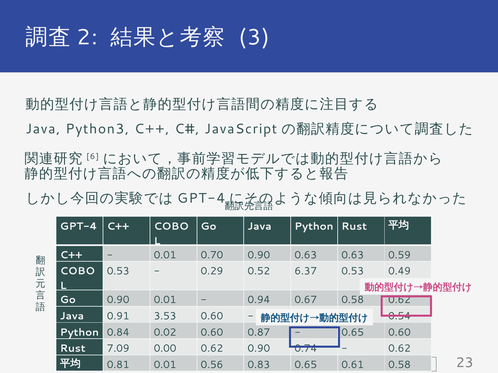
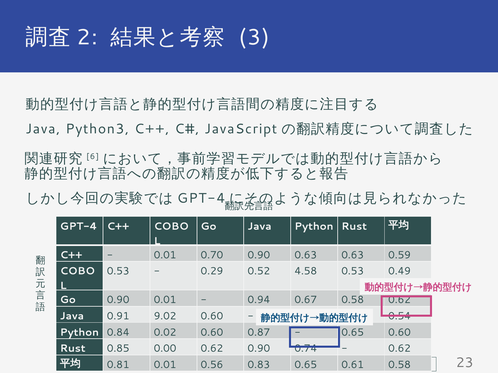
6.37: 6.37 -> 4.58
3.53: 3.53 -> 9.02
7.09: 7.09 -> 0.85
